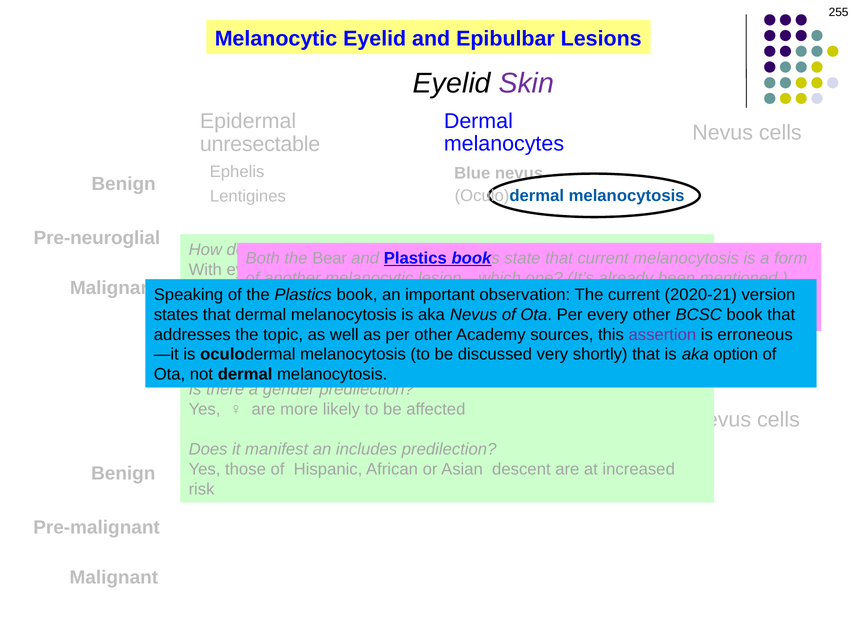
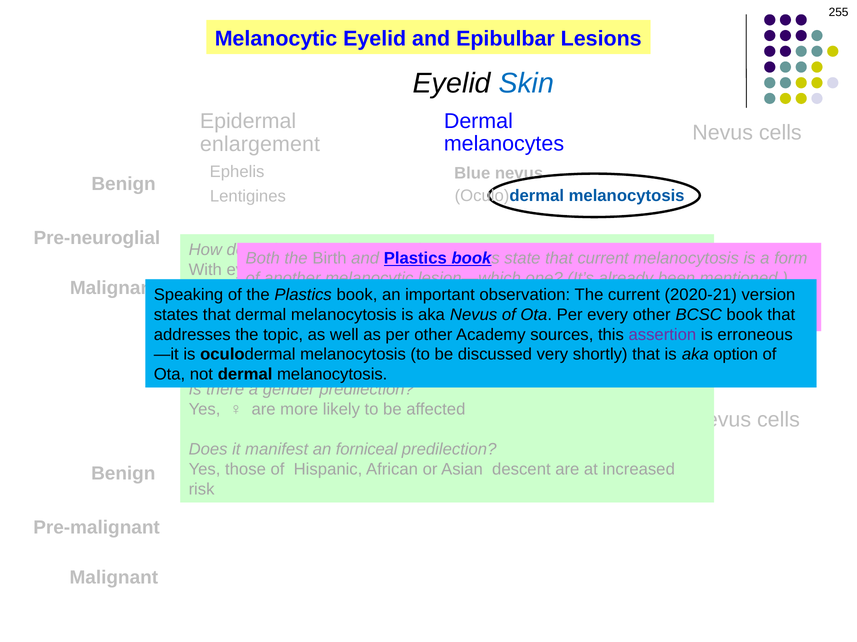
Skin at (526, 84) colour: purple -> blue
unresectable: unresectable -> enlargement
Bear: Bear -> Birth
includes: includes -> forniceal
